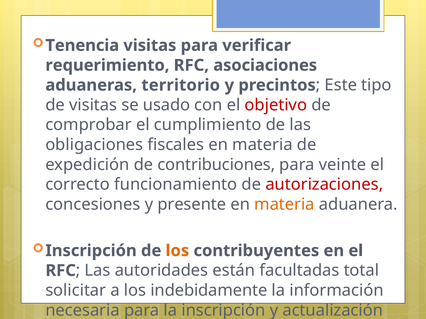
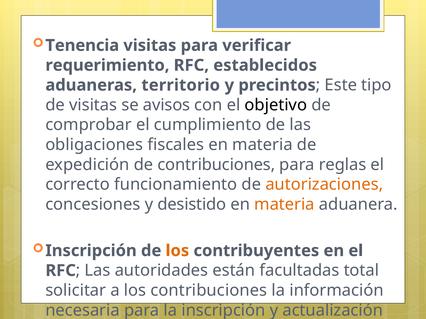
asociaciones: asociaciones -> establecidos
usado: usado -> avisos
objetivo colour: red -> black
veinte: veinte -> reglas
autorizaciones colour: red -> orange
presente: presente -> desistido
los indebidamente: indebidamente -> contribuciones
